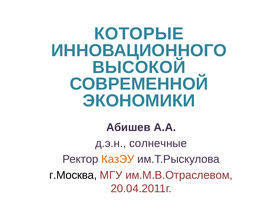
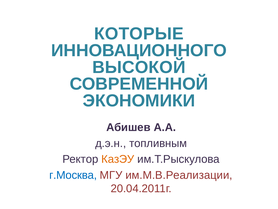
солнечные: солнечные -> топливным
г.Москва colour: black -> blue
им.М.В.Отраслевом: им.М.В.Отраслевом -> им.М.В.Реализации
